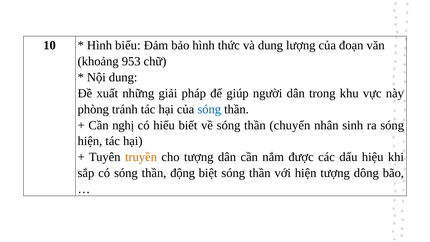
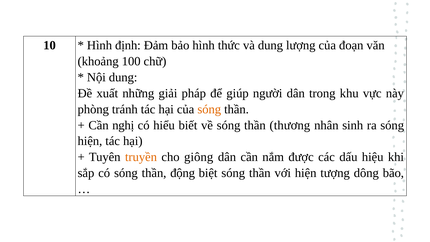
biểu: biểu -> định
953: 953 -> 100
sóng at (209, 109) colour: blue -> orange
chuyển: chuyển -> thương
cho tượng: tượng -> giông
